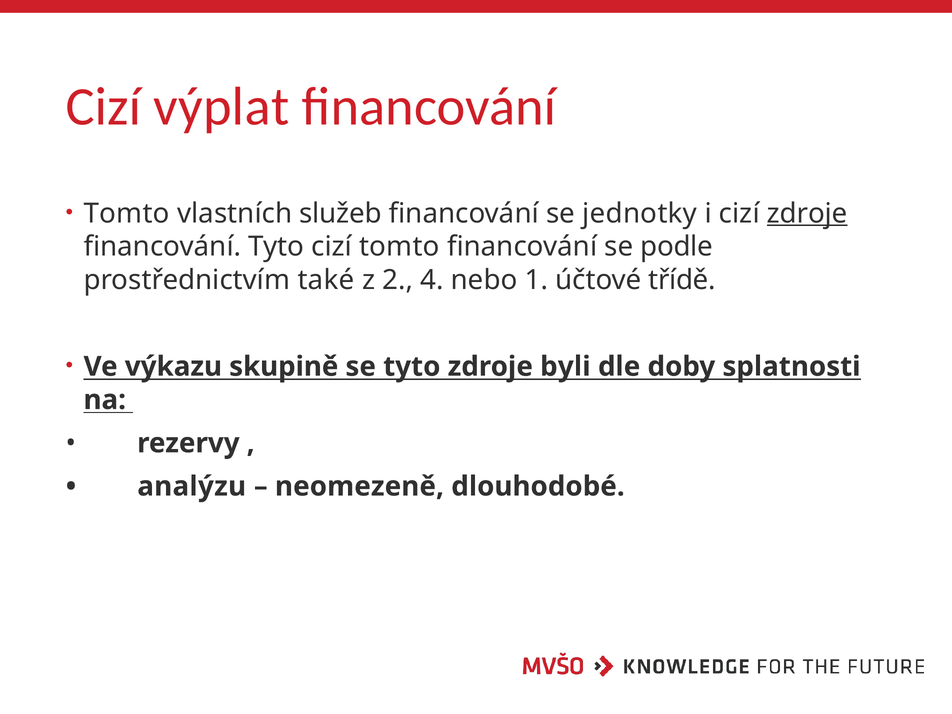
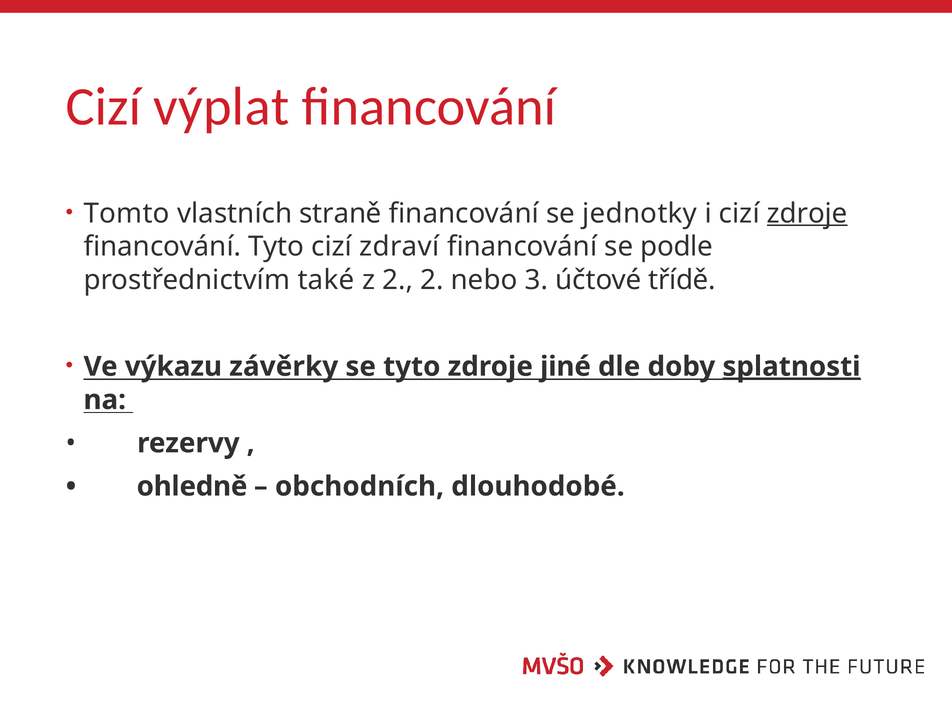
služeb: služeb -> straně
cizí tomto: tomto -> zdraví
2 4: 4 -> 2
1: 1 -> 3
skupině: skupině -> závěrky
byli: byli -> jiné
splatnosti underline: none -> present
analýzu: analýzu -> ohledně
neomezeně: neomezeně -> obchodních
